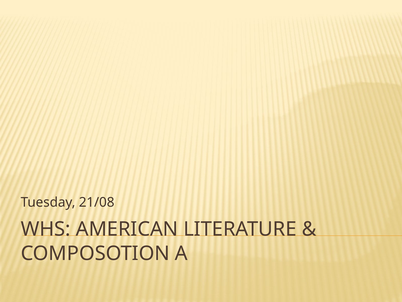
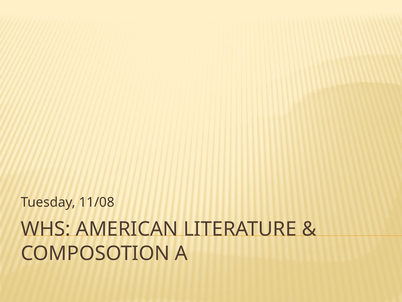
21/08: 21/08 -> 11/08
